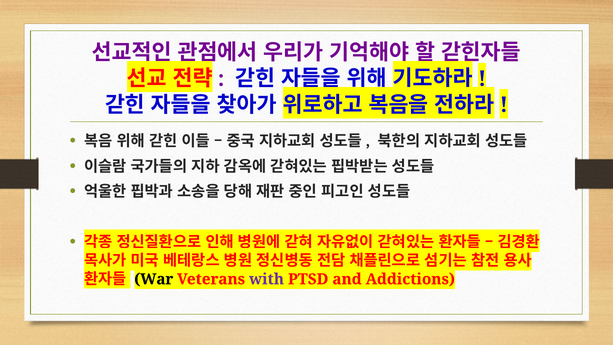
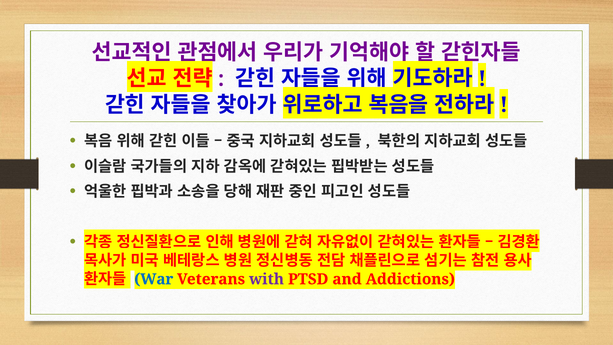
War colour: black -> blue
